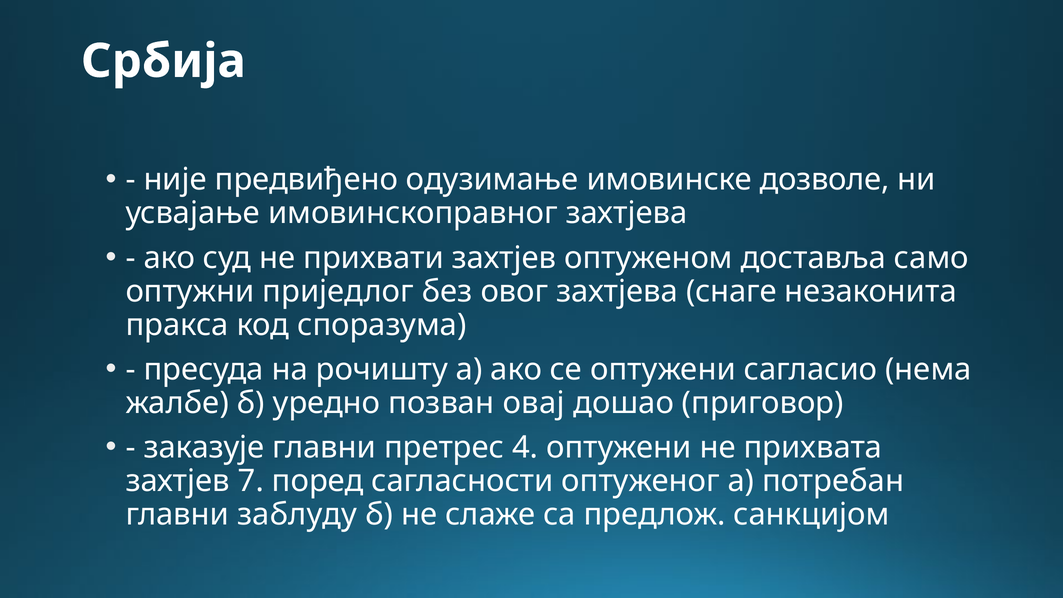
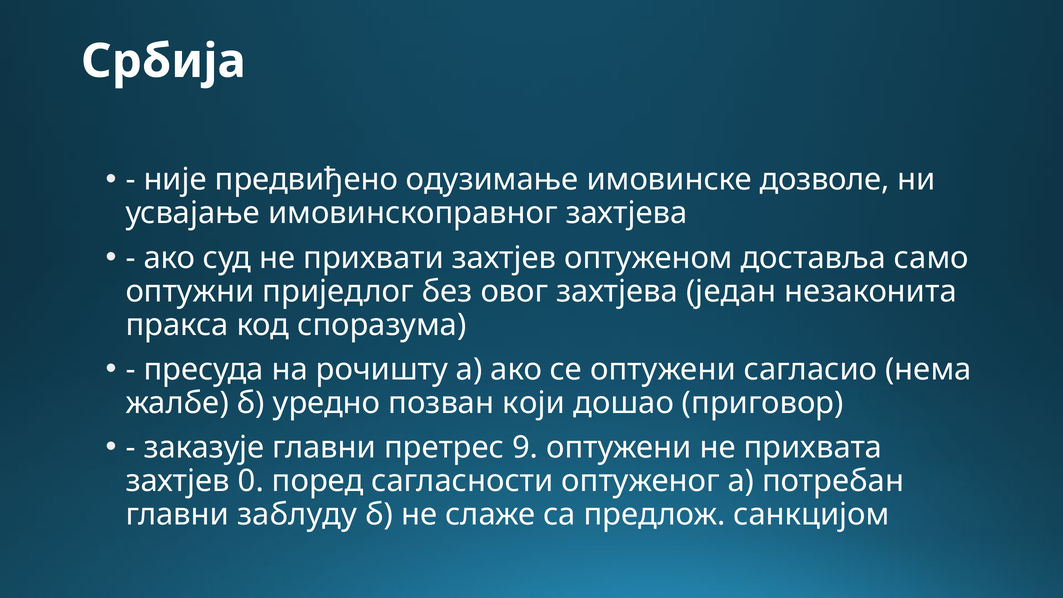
снаге: снаге -> један
овај: овај -> који
4: 4 -> 9
7: 7 -> 0
